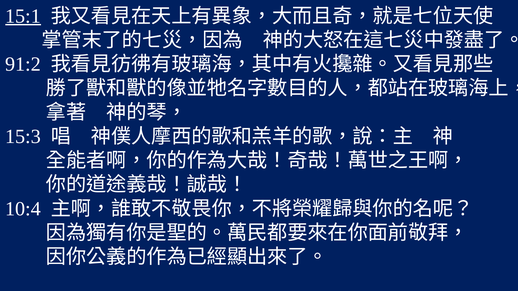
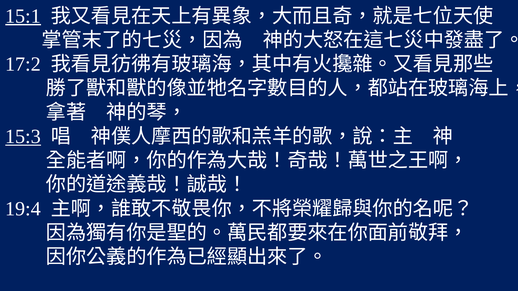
91:2: 91:2 -> 17:2
15:3 underline: none -> present
10:4: 10:4 -> 19:4
